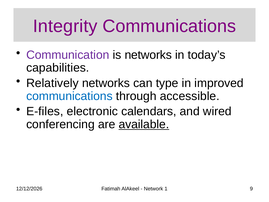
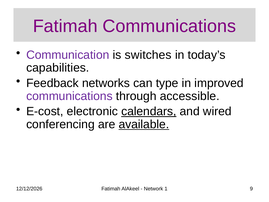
Integrity at (65, 26): Integrity -> Fatimah
is networks: networks -> switches
Relatively: Relatively -> Feedback
communications at (69, 96) colour: blue -> purple
E-files: E-files -> E-cost
calendars underline: none -> present
